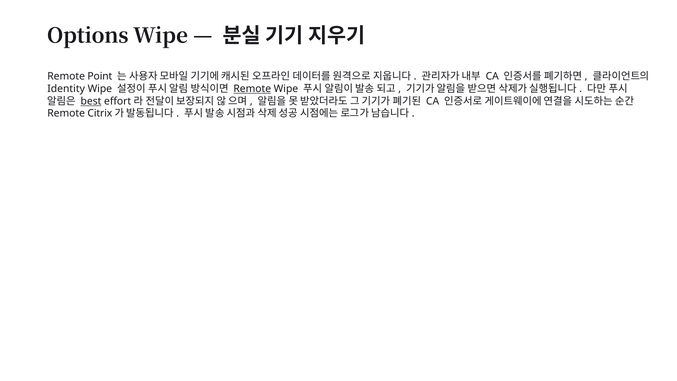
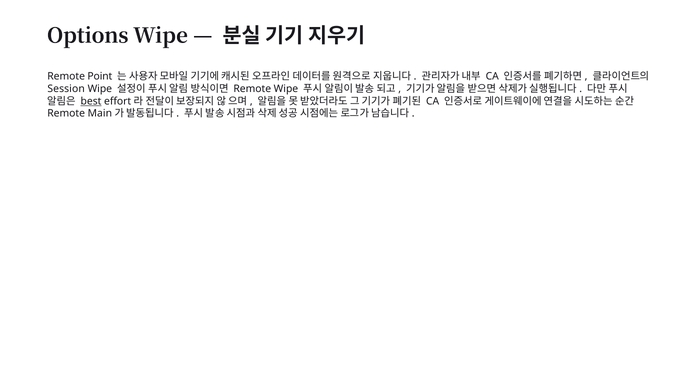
Identity: Identity -> Session
Remote at (252, 89) underline: present -> none
Citrix: Citrix -> Main
